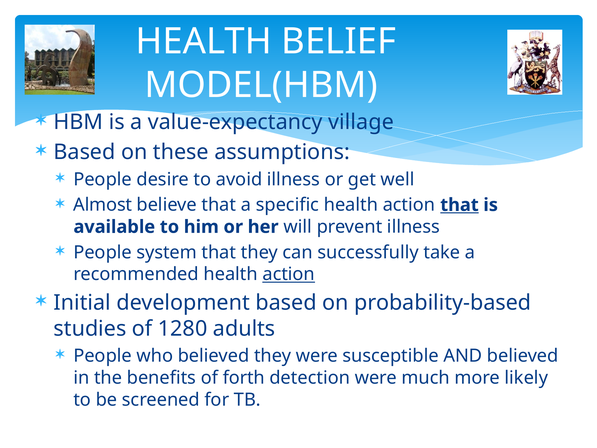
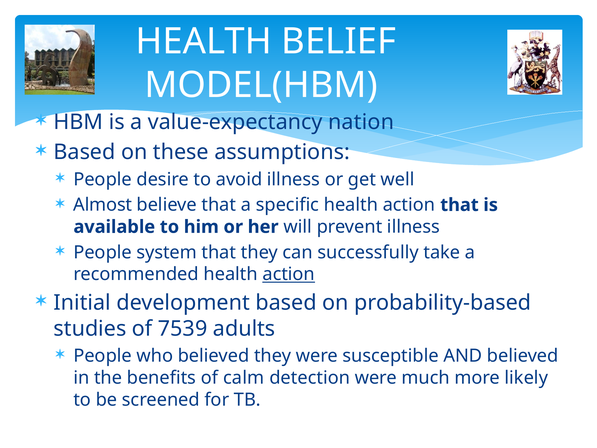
village: village -> nation
that at (459, 205) underline: present -> none
1280: 1280 -> 7539
forth: forth -> calm
